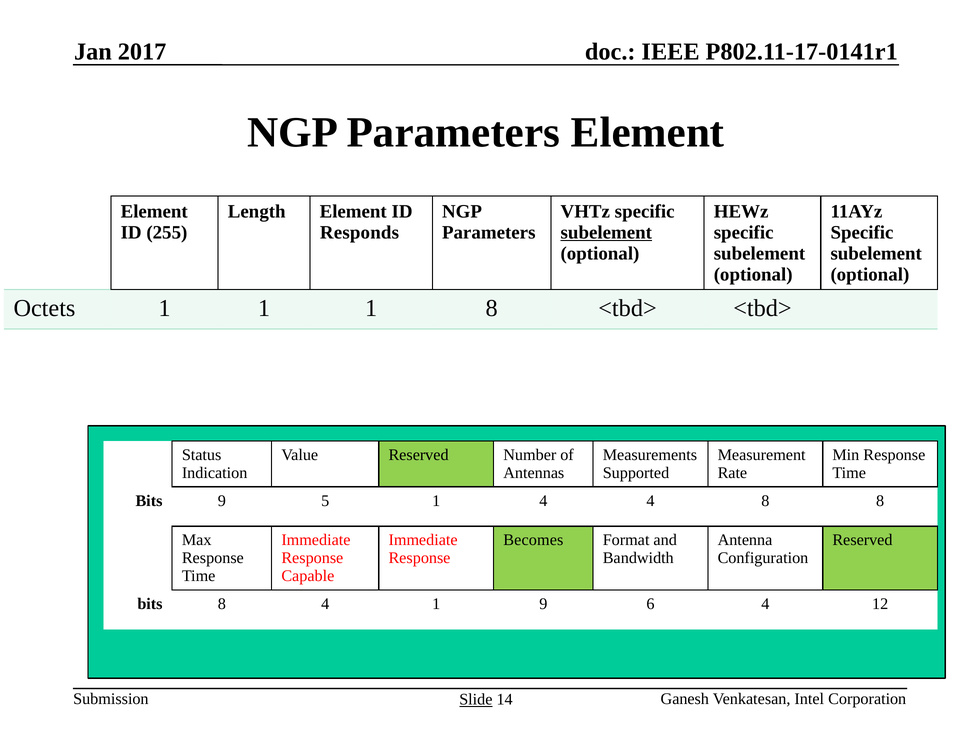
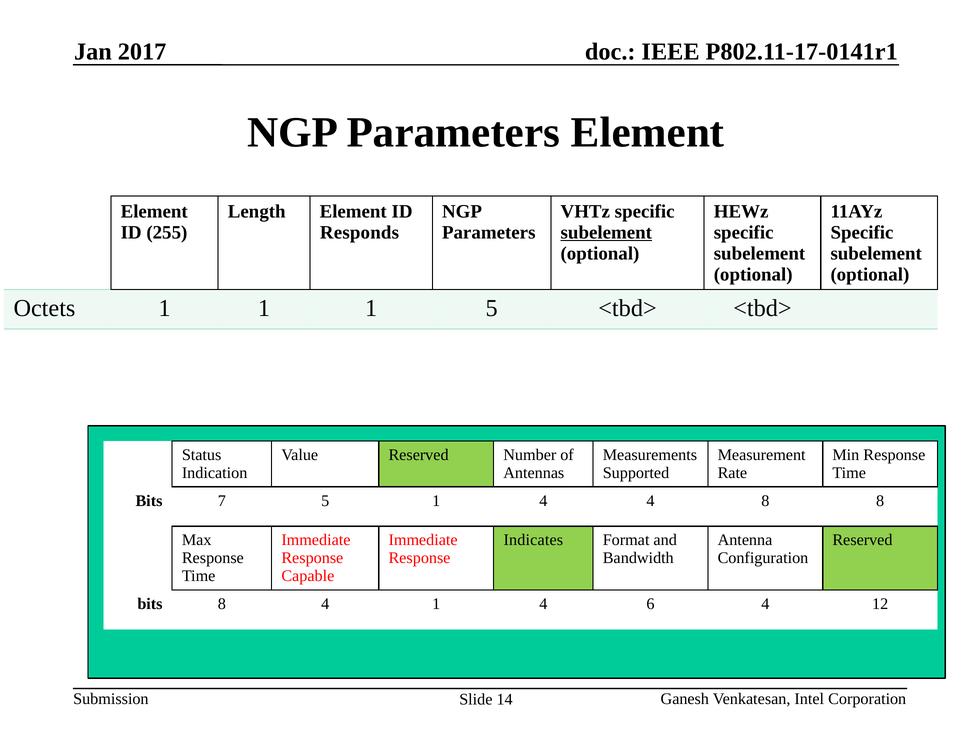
1 8: 8 -> 5
Bits 9: 9 -> 7
Becomes: Becomes -> Indicates
4 1 9: 9 -> 4
Slide underline: present -> none
